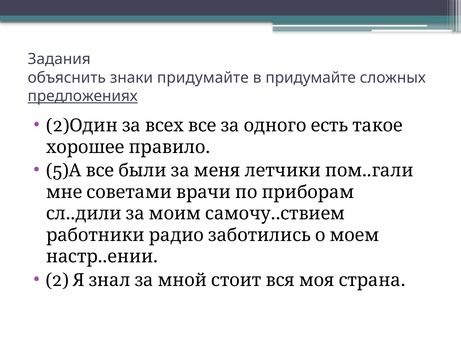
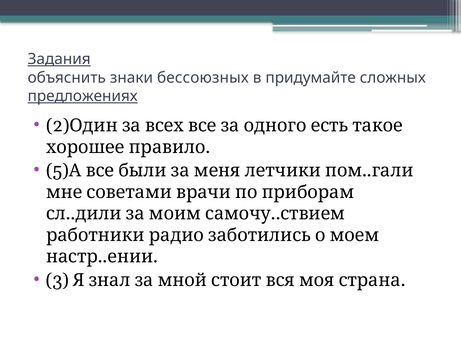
Задания underline: none -> present
знаки придумайте: придумайте -> бессоюзных
2 at (57, 280): 2 -> 3
